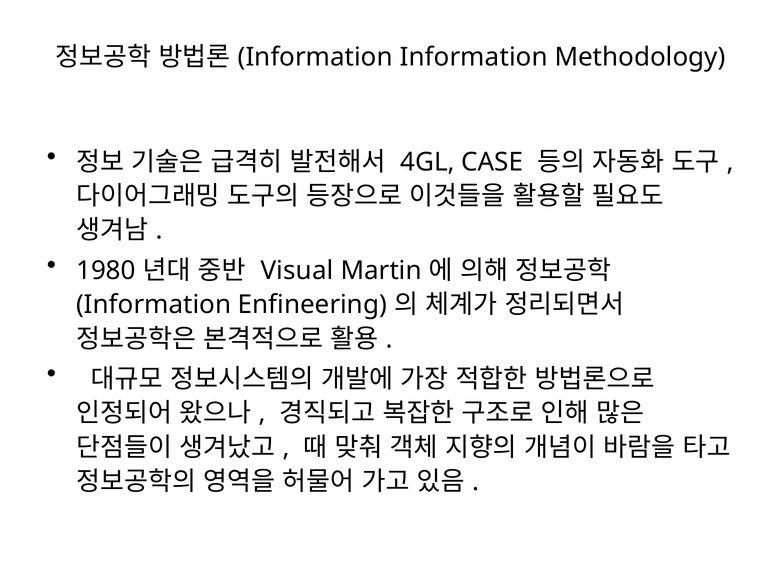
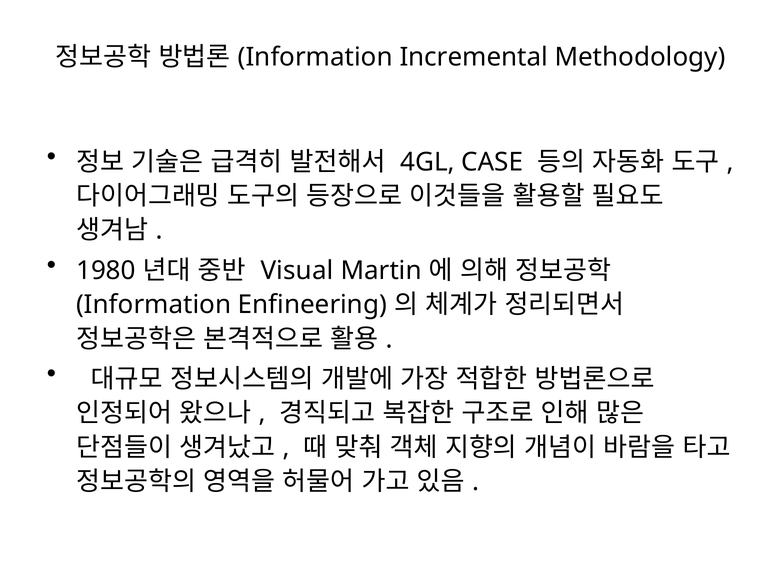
Information at (474, 57): Information -> Incremental
